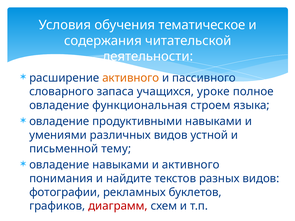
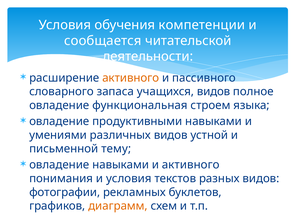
тематическое: тематическое -> компетенции
содержания: содержания -> сообщается
учащихся уроке: уроке -> видов
и найдите: найдите -> условия
диаграмм colour: red -> orange
